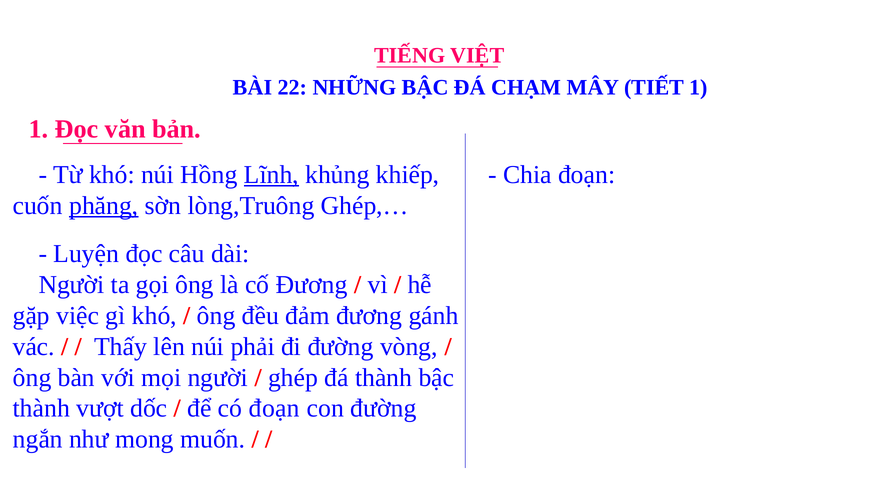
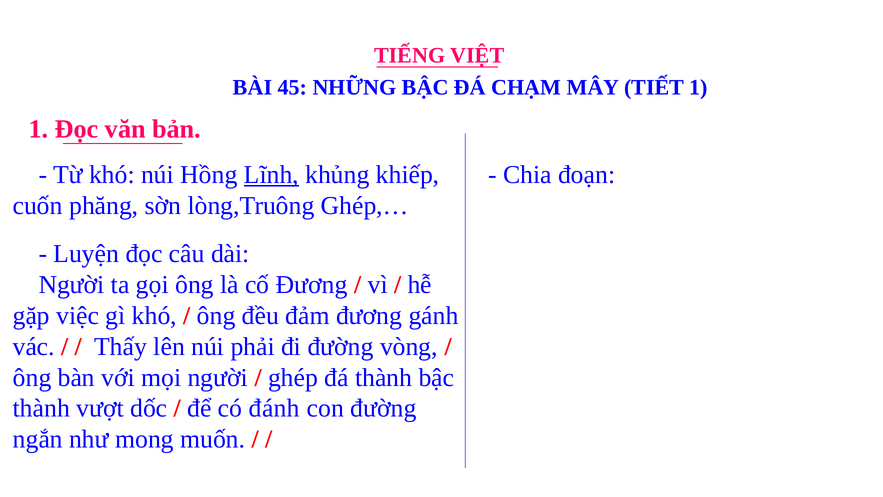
22: 22 -> 45
phăng underline: present -> none
có đoạn: đoạn -> đánh
